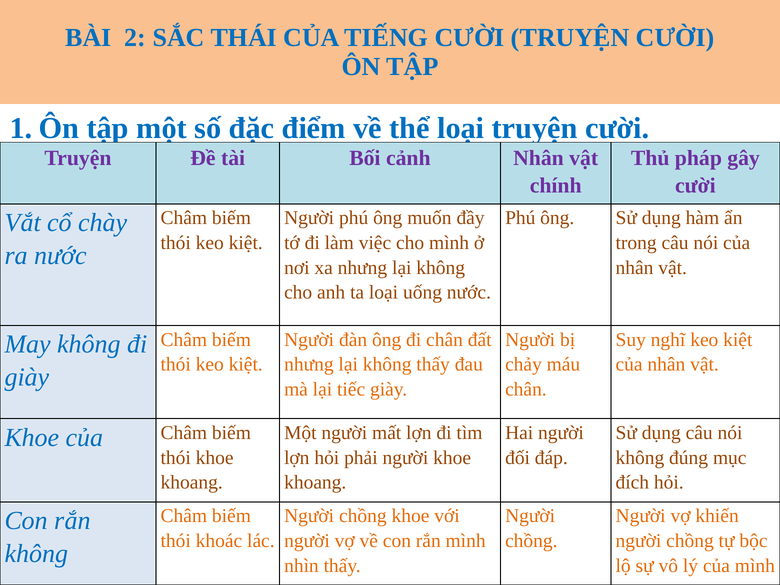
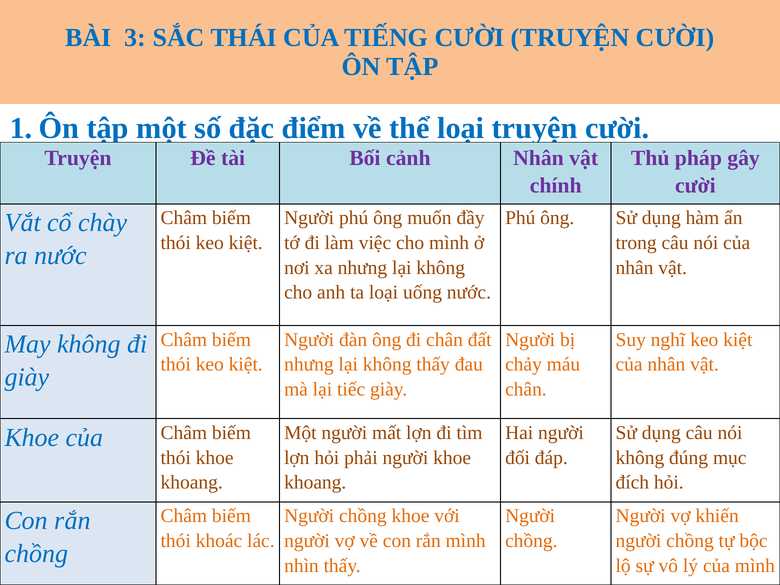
2: 2 -> 3
không at (36, 554): không -> chồng
